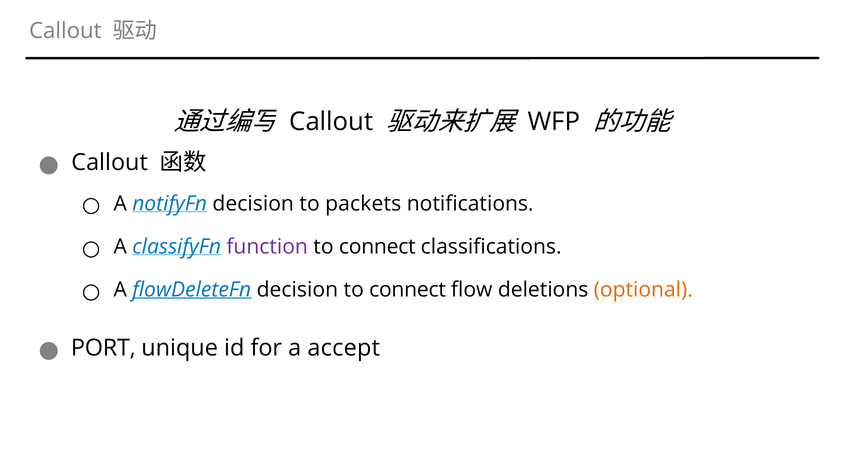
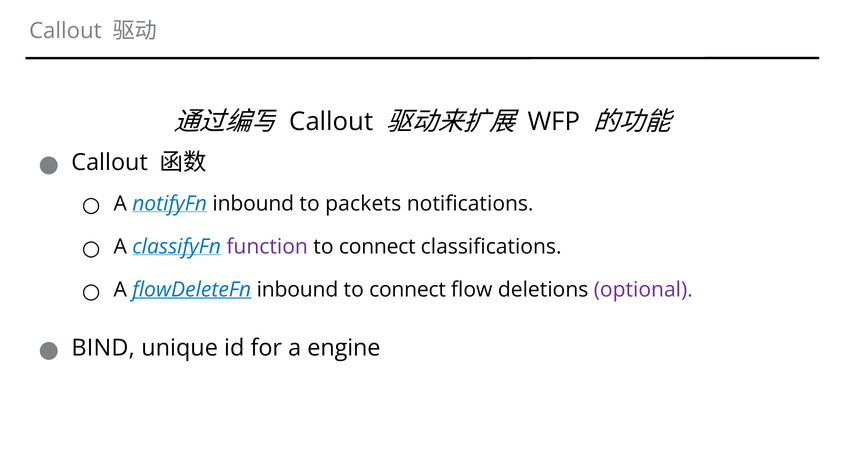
notifyFn decision: decision -> inbound
flowDeleteFn decision: decision -> inbound
optional colour: orange -> purple
PORT: PORT -> BIND
accept: accept -> engine
